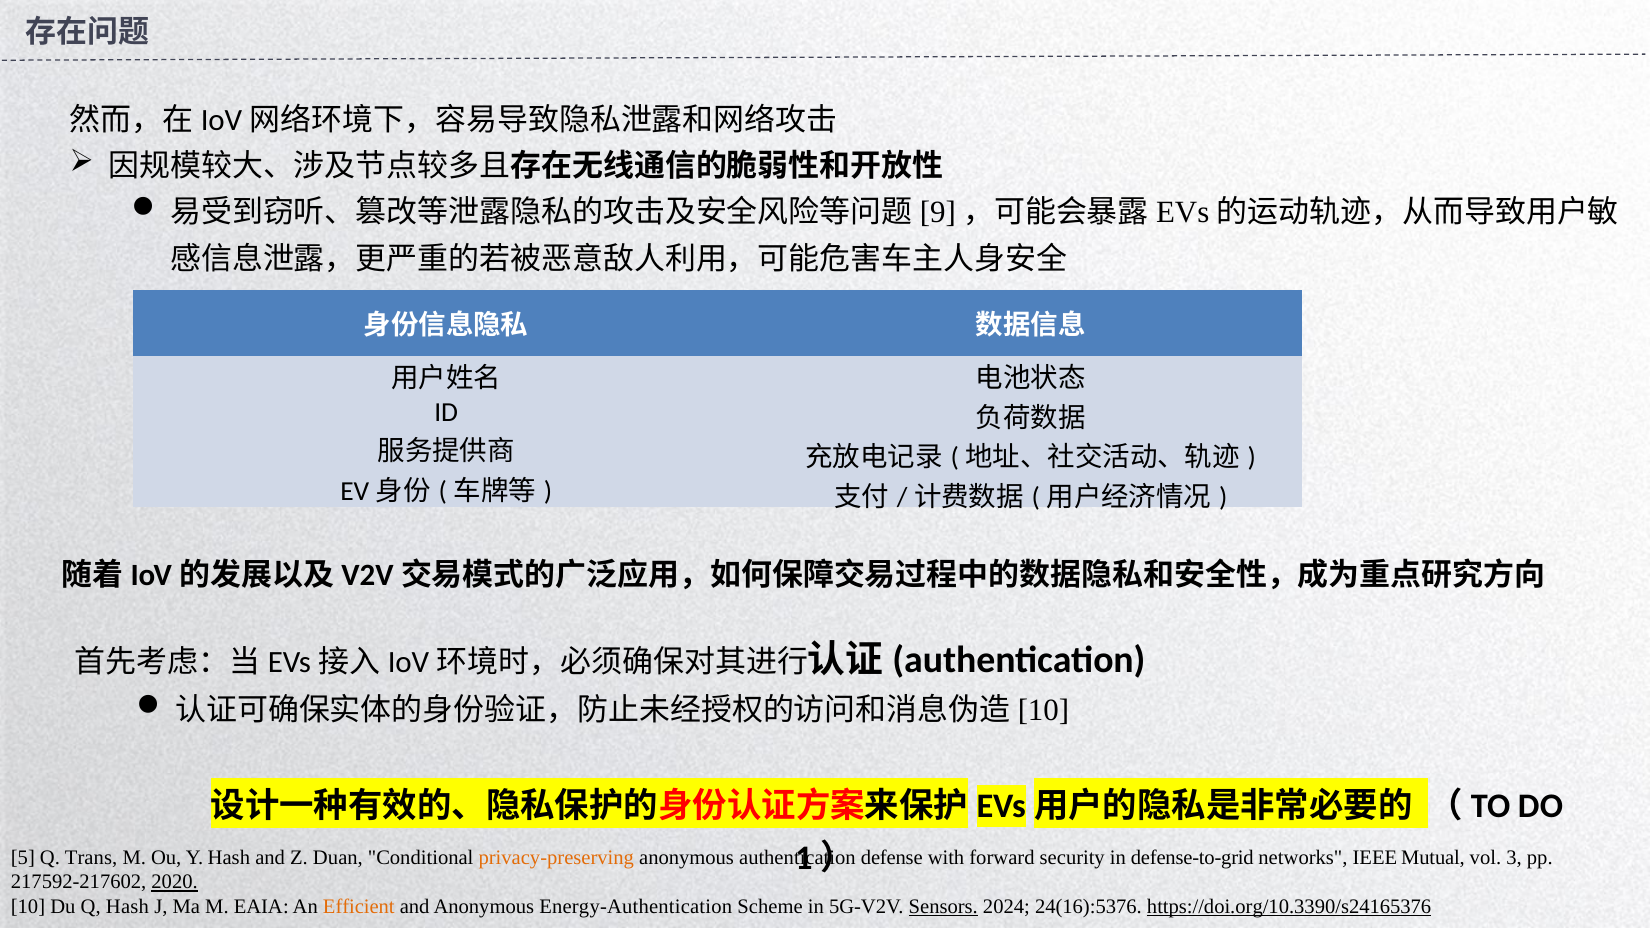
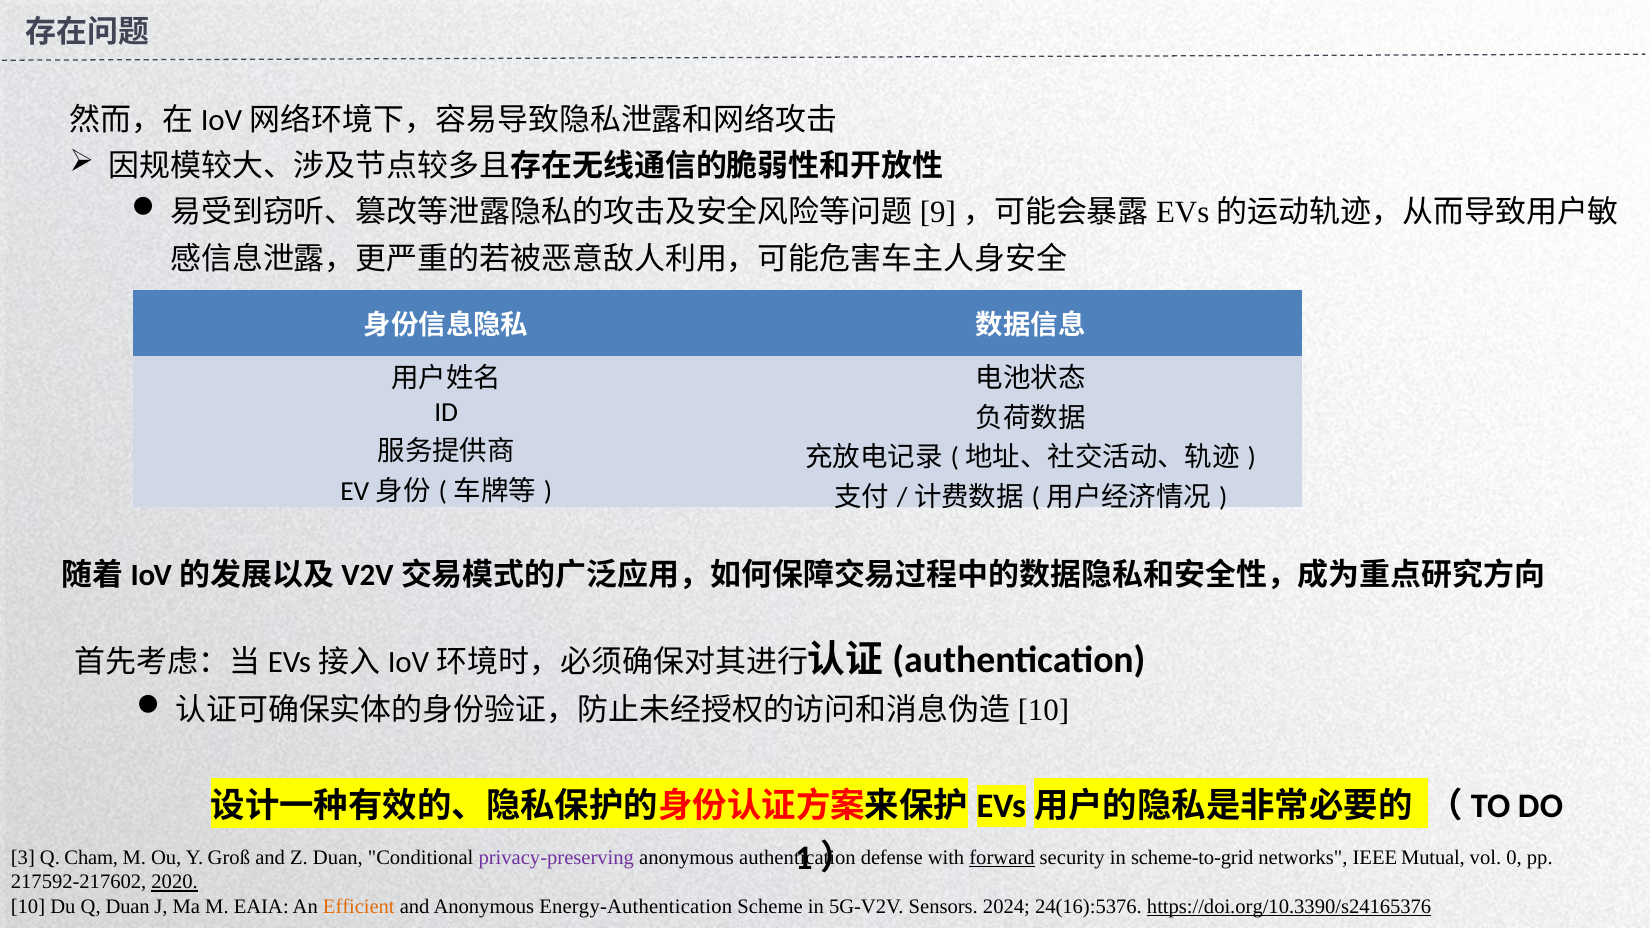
5: 5 -> 3
Trans: Trans -> Cham
Y Hash: Hash -> Groß
privacy-preserving colour: orange -> purple
forward underline: none -> present
defense-to-grid: defense-to-grid -> scheme-to-grid
3: 3 -> 0
Q Hash: Hash -> Duan
Sensors underline: present -> none
